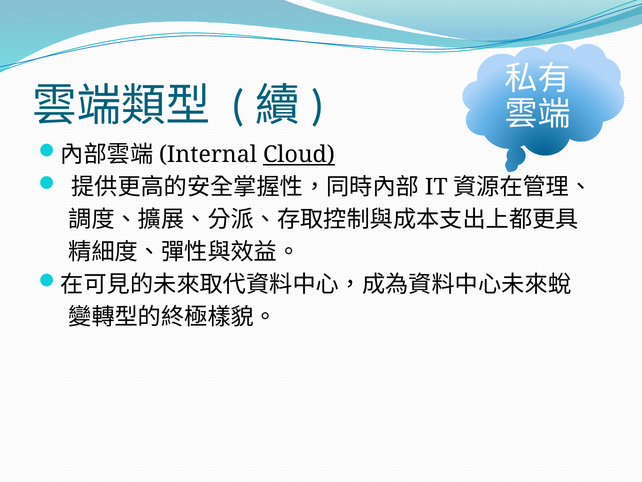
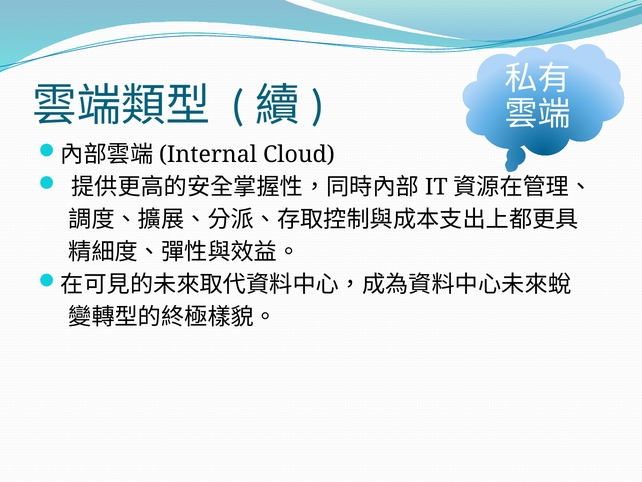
Cloud underline: present -> none
